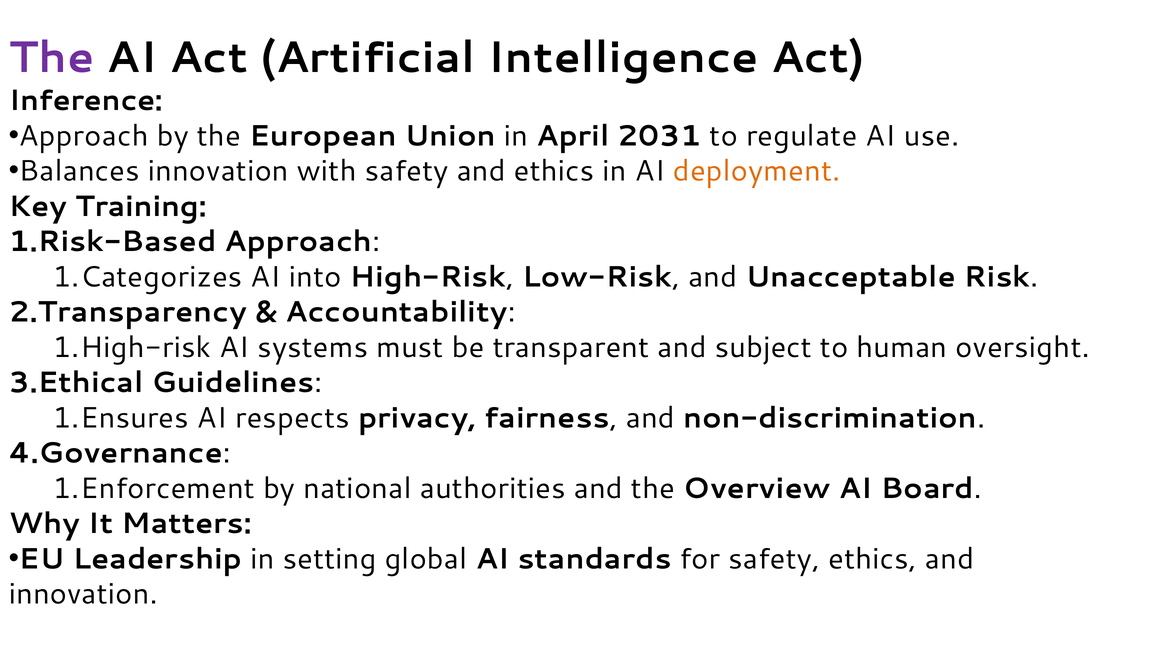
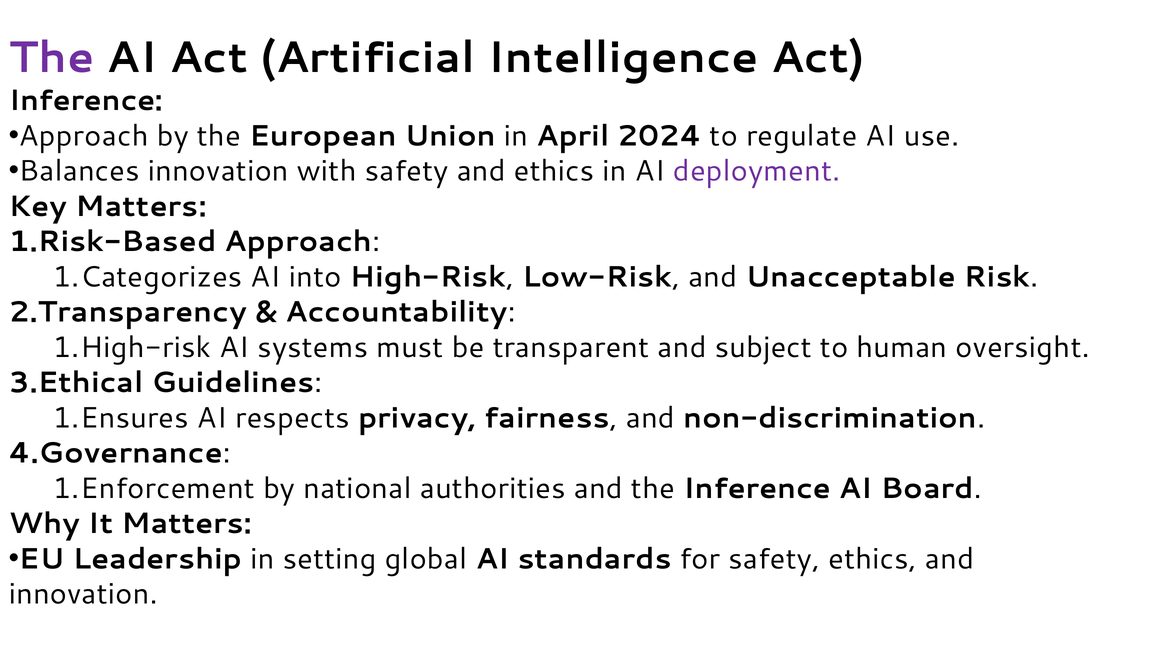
2031: 2031 -> 2024
deployment colour: orange -> purple
Key Training: Training -> Matters
the Overview: Overview -> Inference
